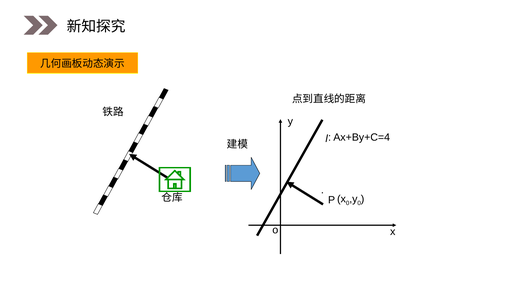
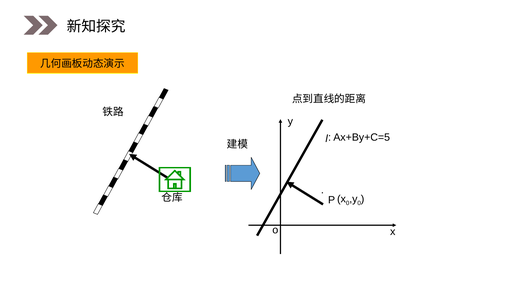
Ax+By+C=4: Ax+By+C=4 -> Ax+By+C=5
